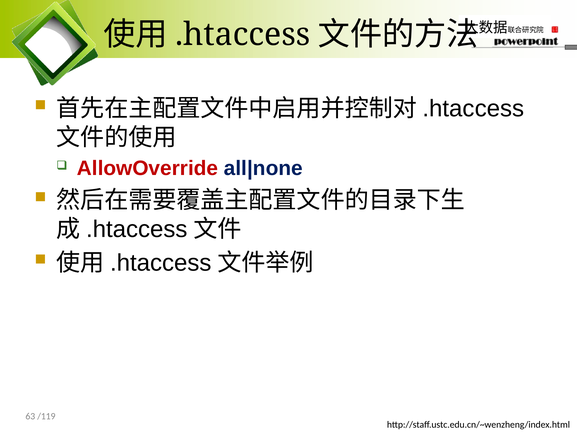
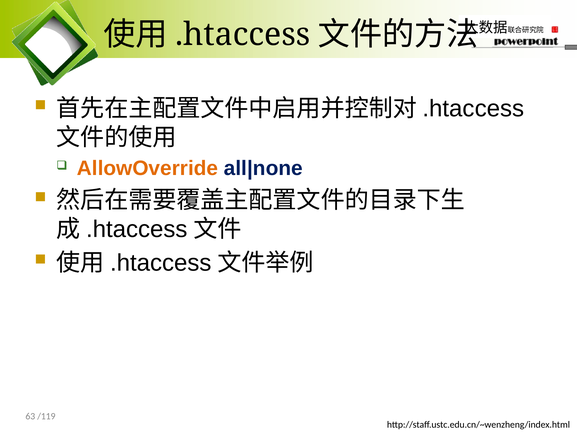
AllowOverride colour: red -> orange
